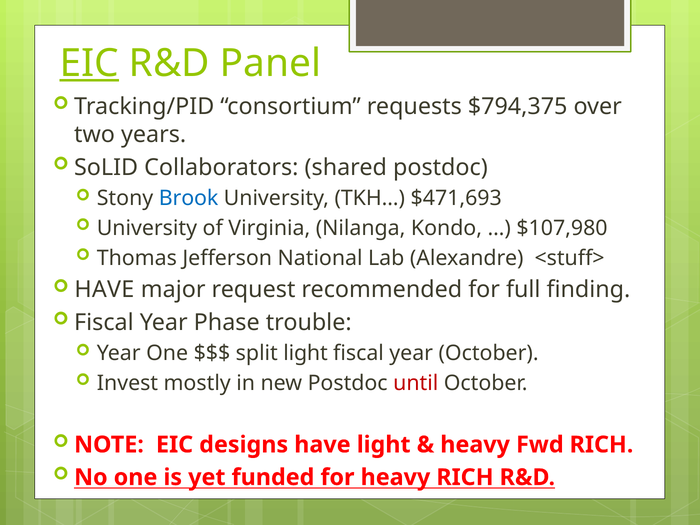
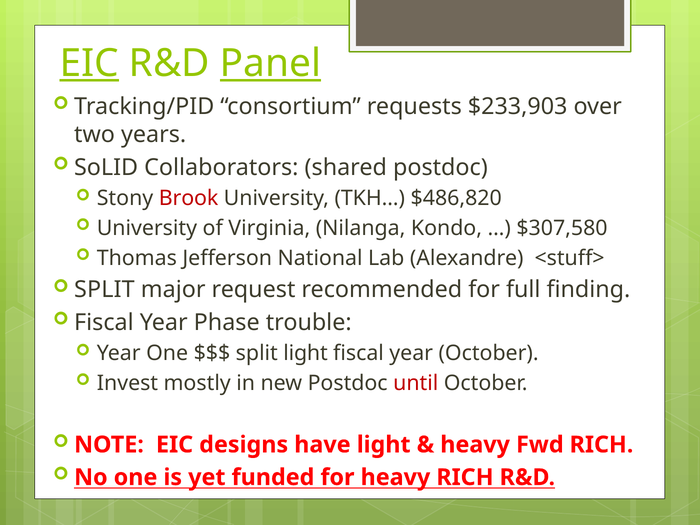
Panel underline: none -> present
$794,375: $794,375 -> $233,903
Brook colour: blue -> red
$471,693: $471,693 -> $486,820
$107,980: $107,980 -> $307,580
HAVE at (104, 290): HAVE -> SPLIT
